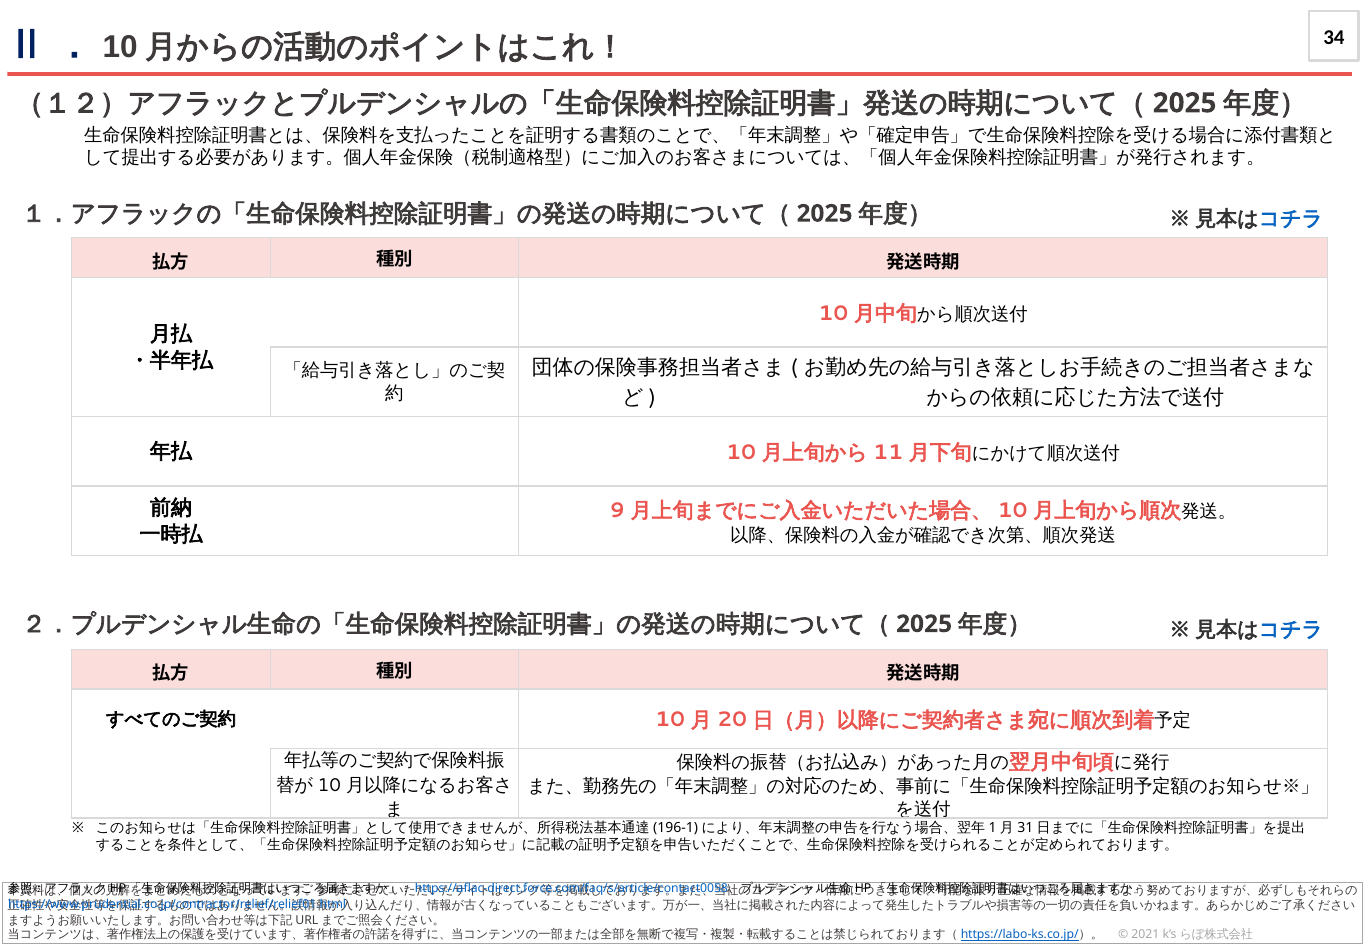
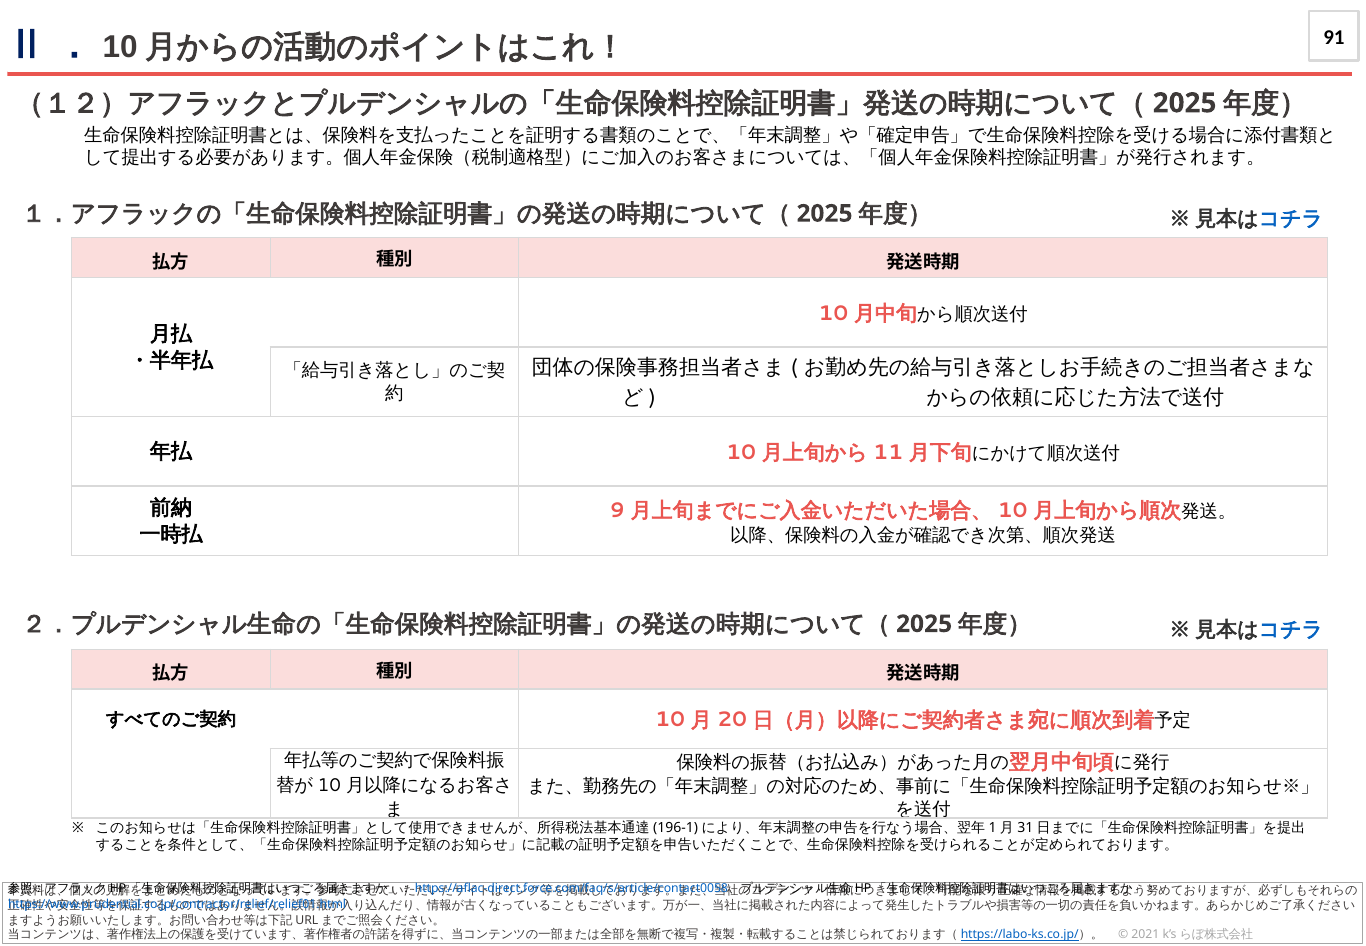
34: 34 -> 91
